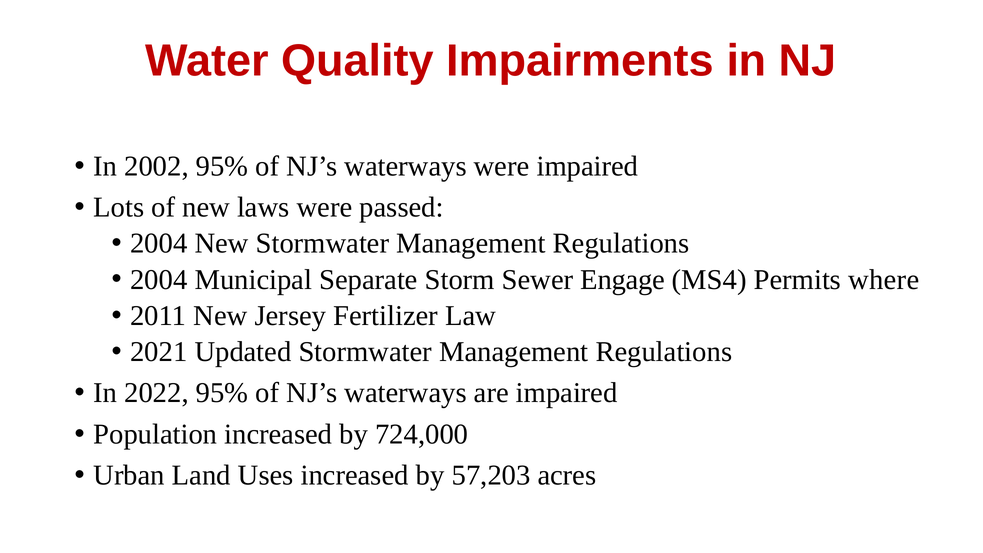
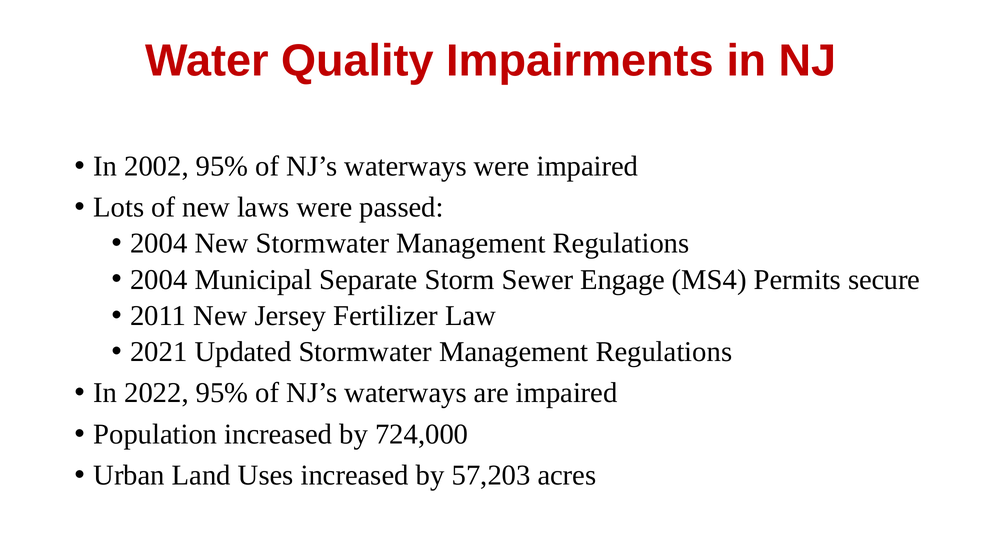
where: where -> secure
